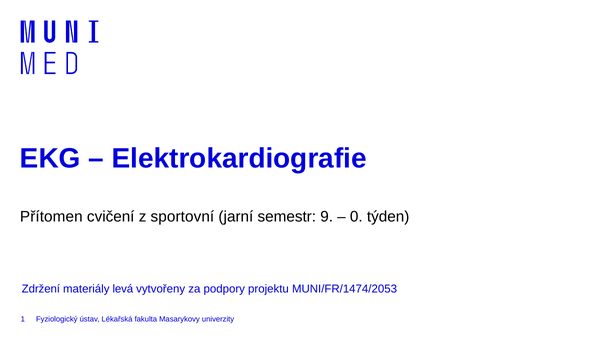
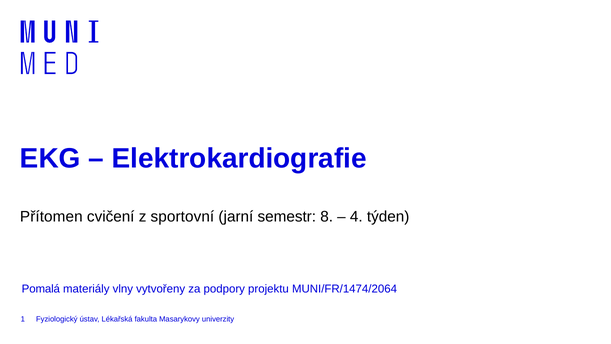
9: 9 -> 8
0: 0 -> 4
Zdržení: Zdržení -> Pomalá
levá: levá -> vlny
MUNI/FR/1474/2053: MUNI/FR/1474/2053 -> MUNI/FR/1474/2064
